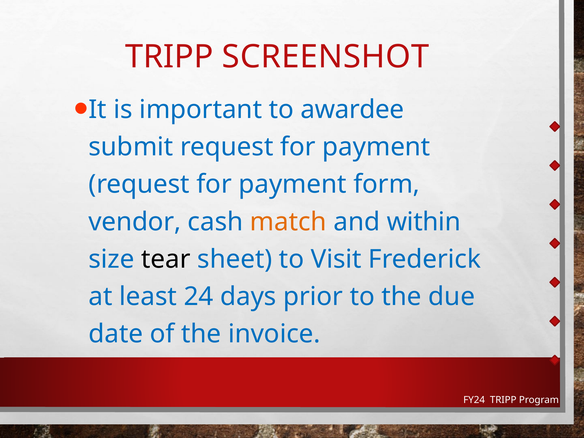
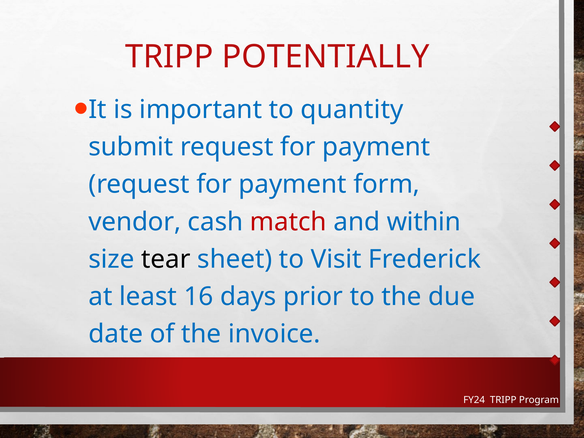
SCREENSHOT: SCREENSHOT -> POTENTIALLY
awardee: awardee -> quantity
match colour: orange -> red
24: 24 -> 16
